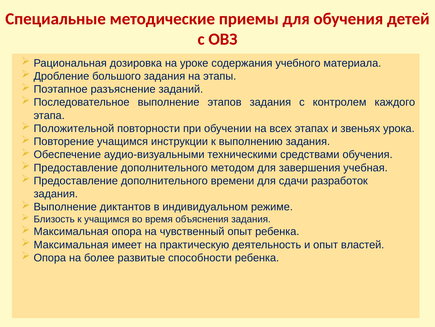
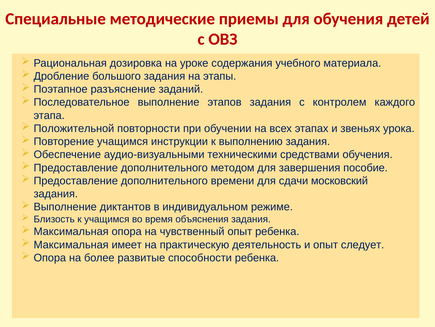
учебная: учебная -> пособие
разработок: разработок -> московский
властей: властей -> следует
